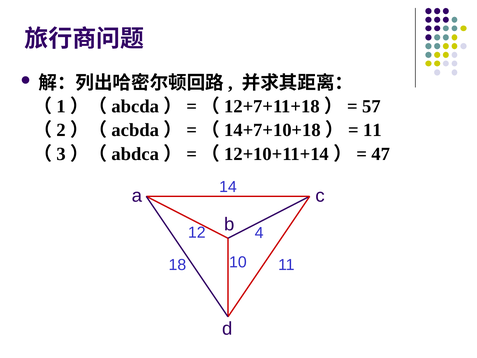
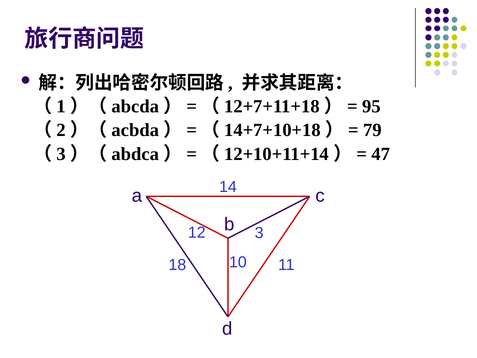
57: 57 -> 95
11 at (373, 130): 11 -> 79
12 4: 4 -> 3
